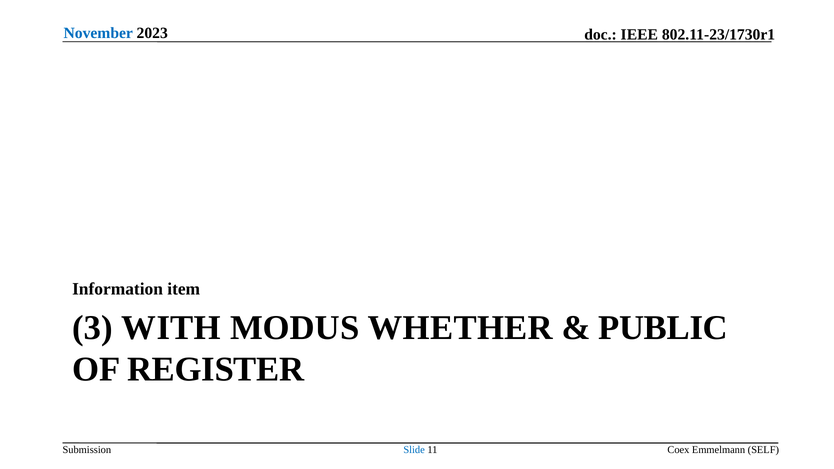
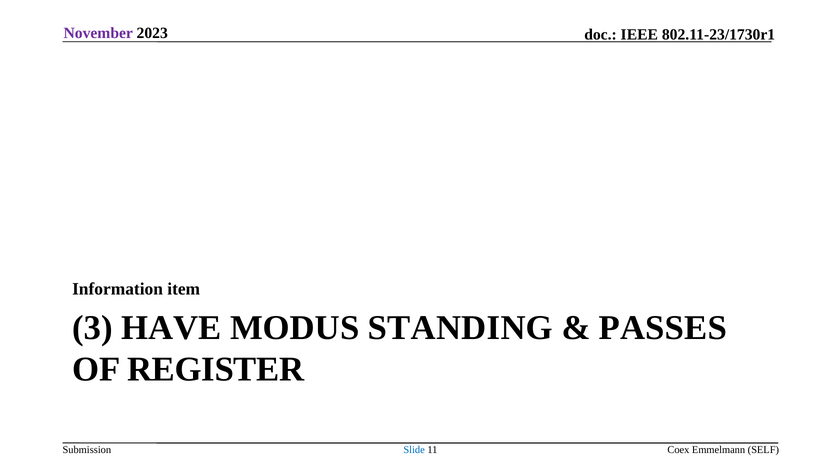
November colour: blue -> purple
WITH: WITH -> HAVE
WHETHER: WHETHER -> STANDING
PUBLIC: PUBLIC -> PASSES
